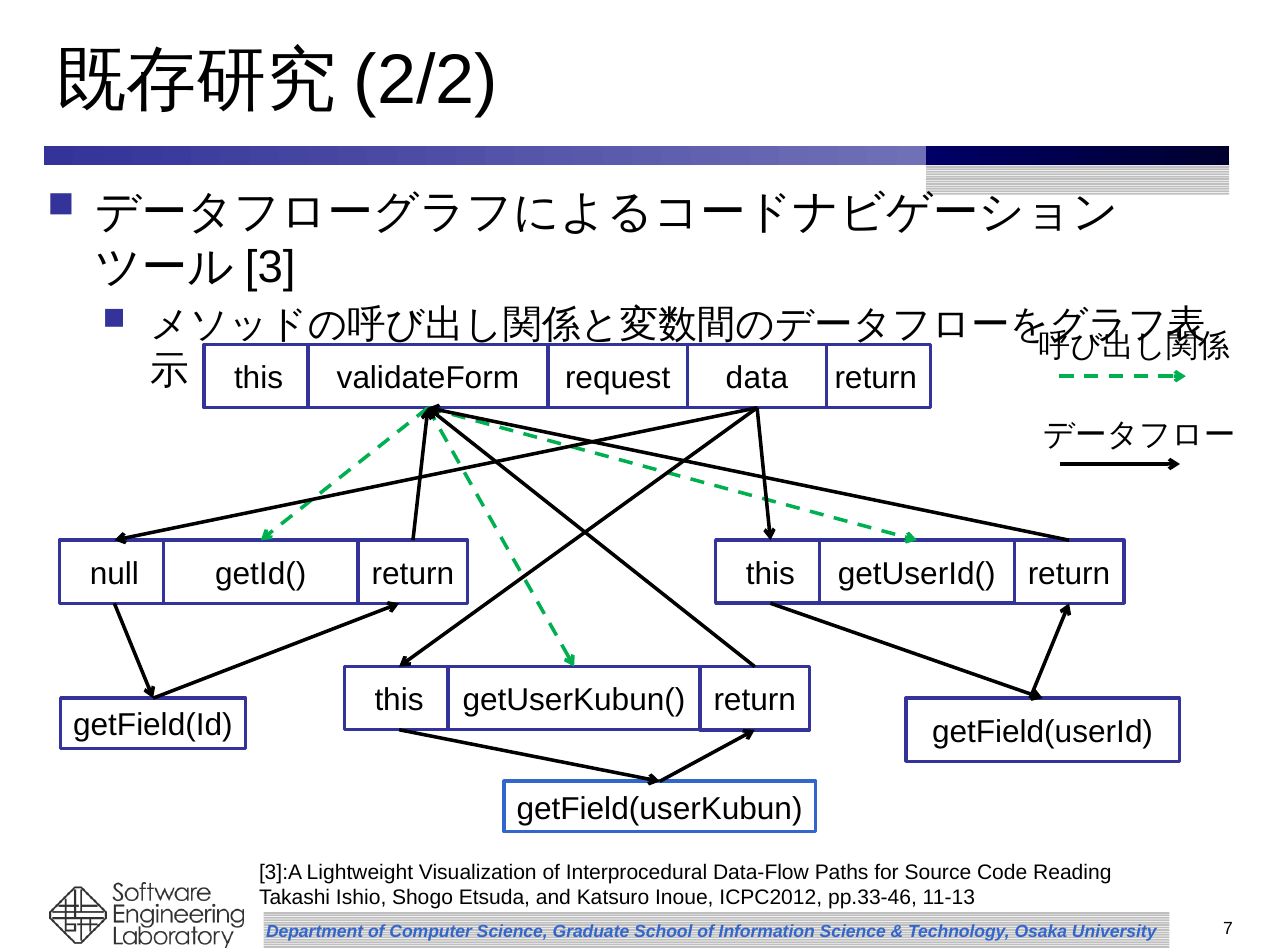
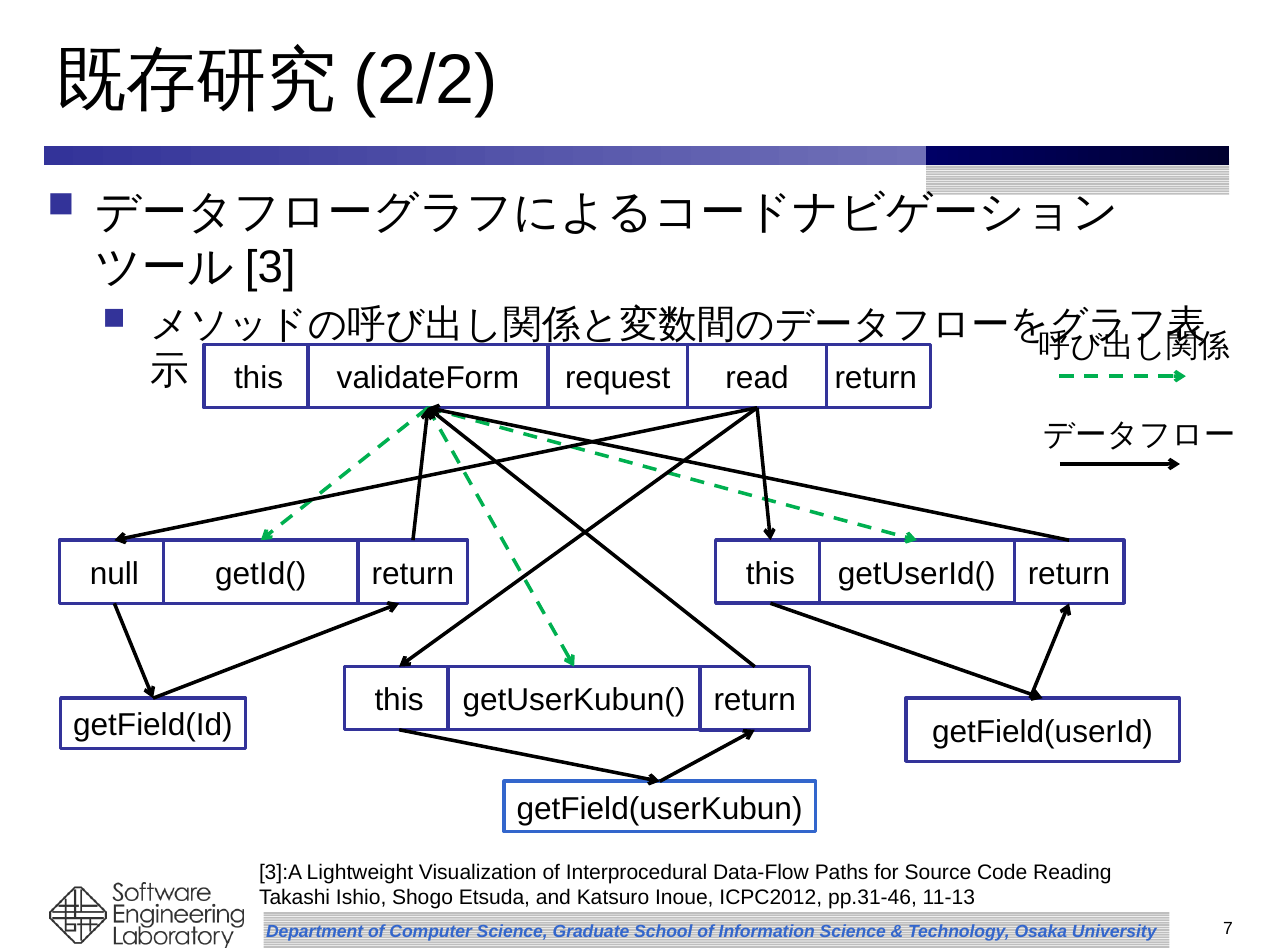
data: data -> read
pp.33-46: pp.33-46 -> pp.31-46
